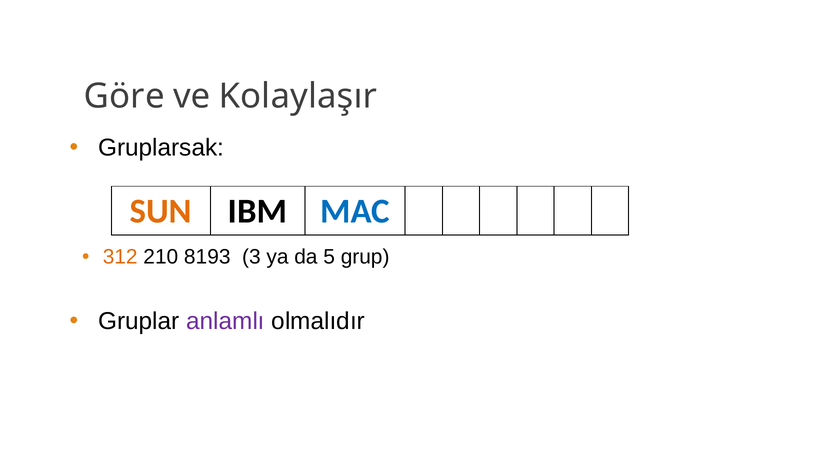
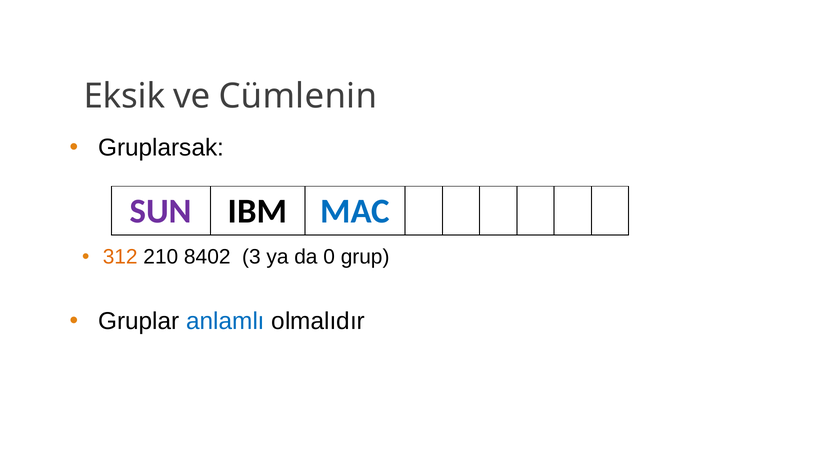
Göre: Göre -> Eksik
Kolaylaşır: Kolaylaşır -> Cümlenin
SUN colour: orange -> purple
8193: 8193 -> 8402
5: 5 -> 0
anlamlı colour: purple -> blue
